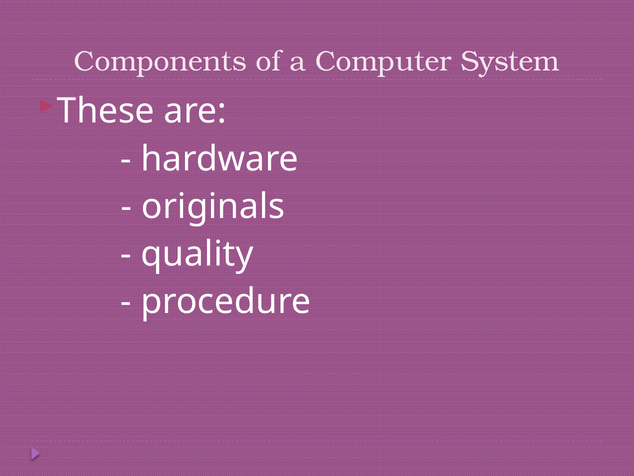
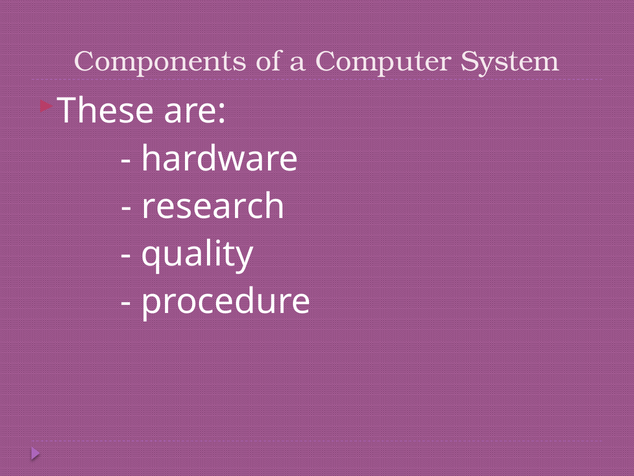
originals: originals -> research
